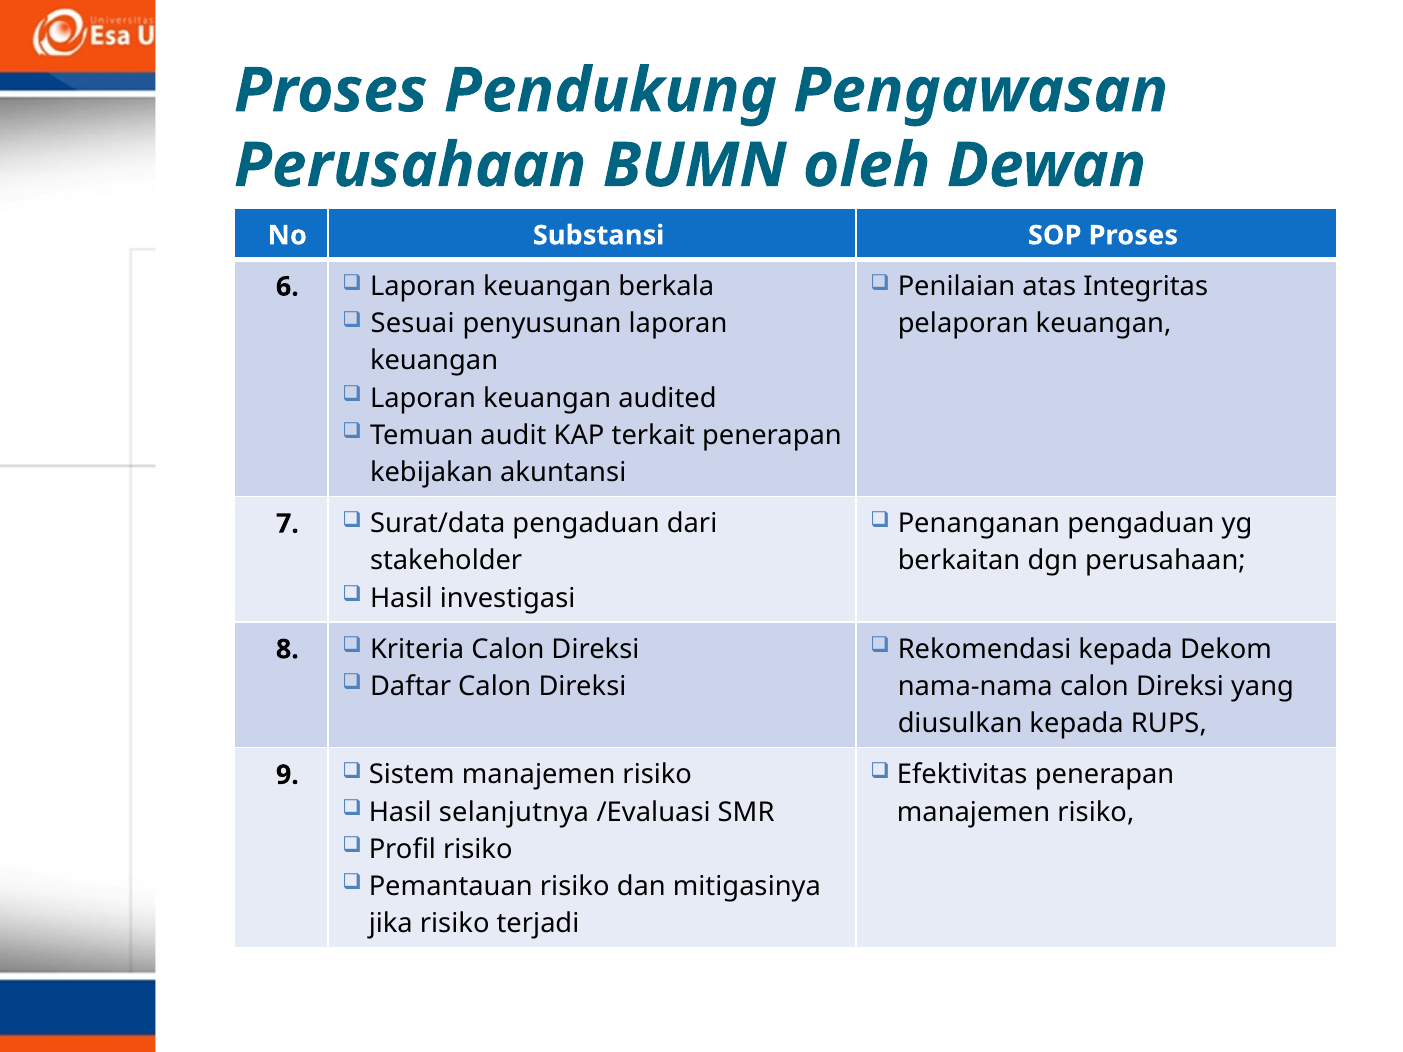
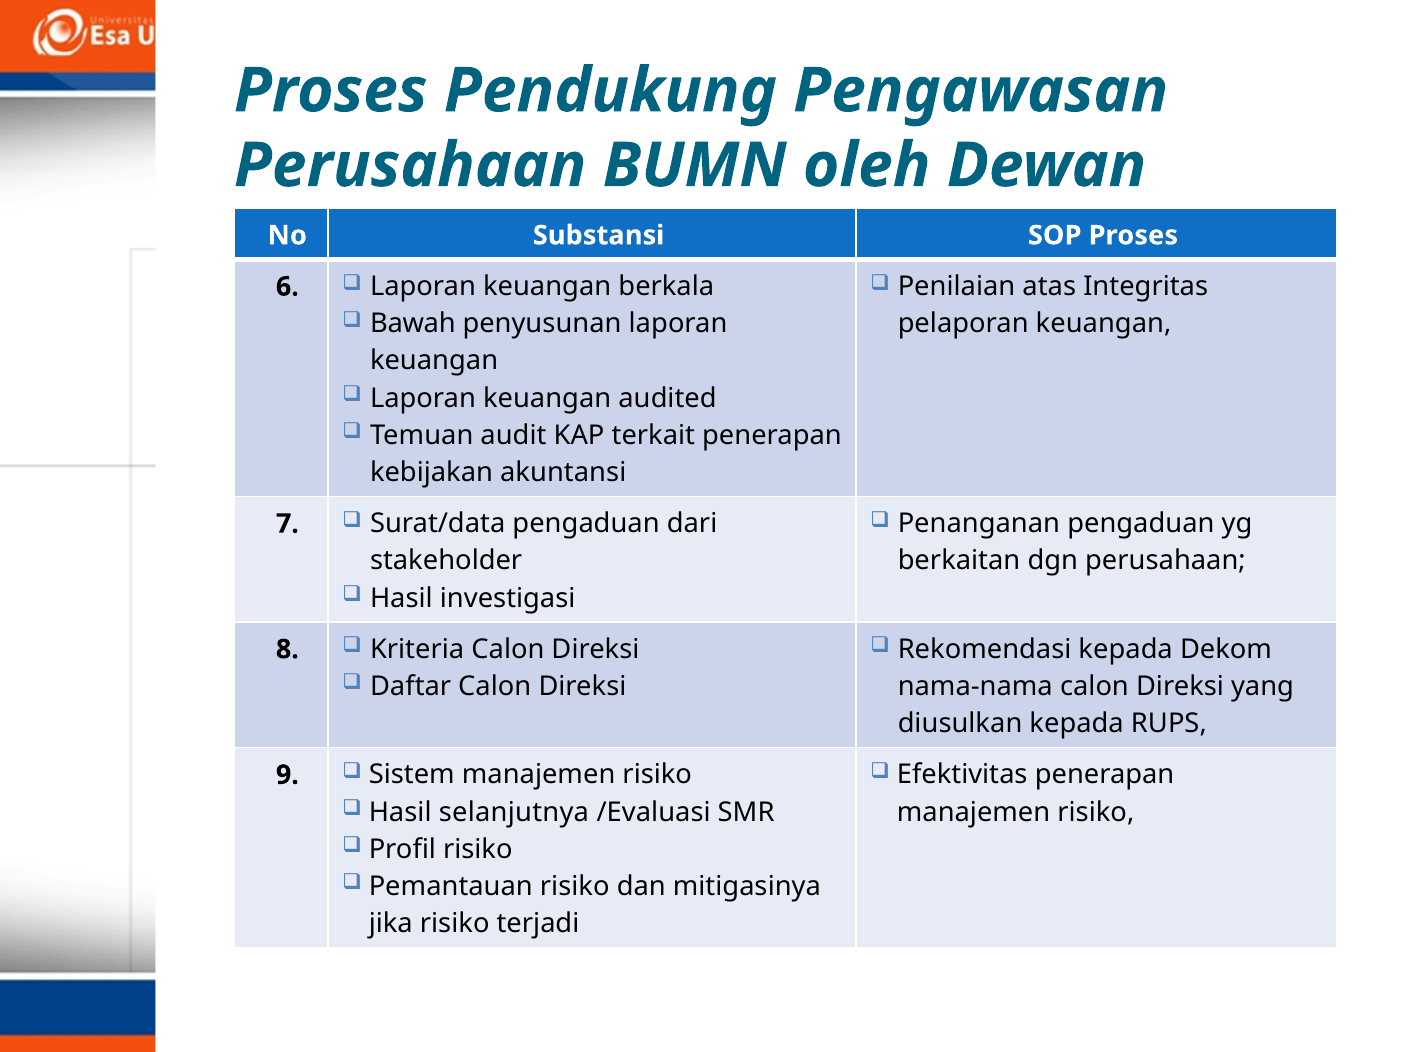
Sesuai: Sesuai -> Bawah
